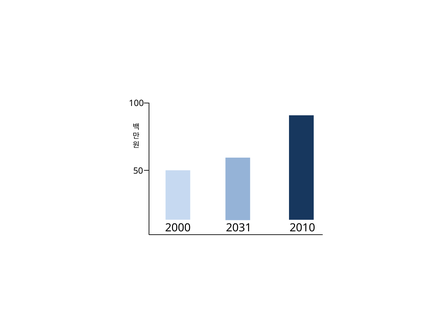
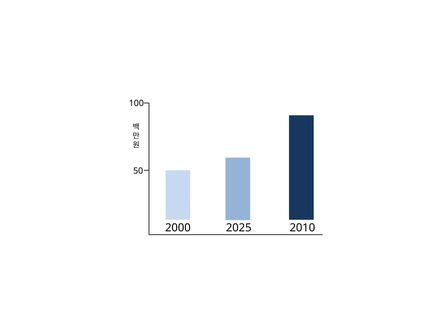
2031: 2031 -> 2025
